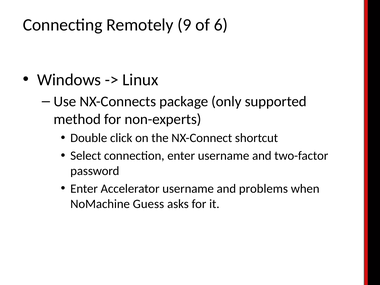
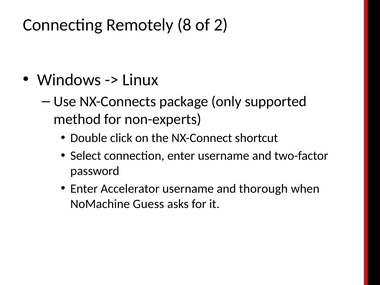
9: 9 -> 8
6: 6 -> 2
problems: problems -> thorough
